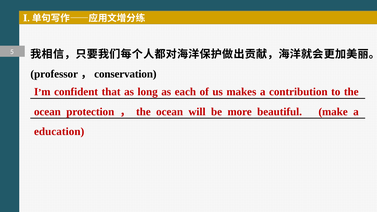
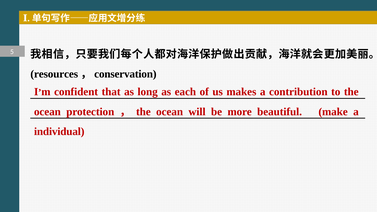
professor: professor -> resources
education: education -> individual
